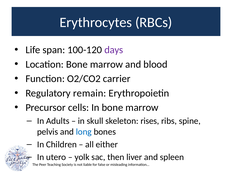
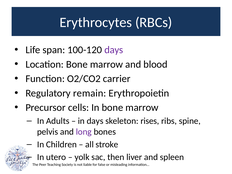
in skull: skull -> days
long colour: blue -> purple
either: either -> stroke
